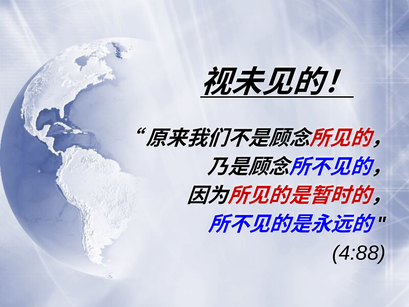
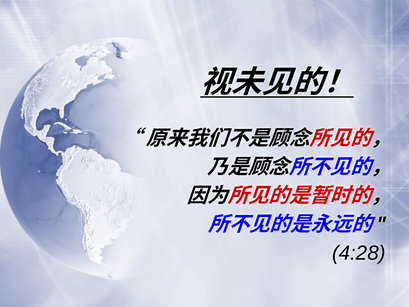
4:88: 4:88 -> 4:28
